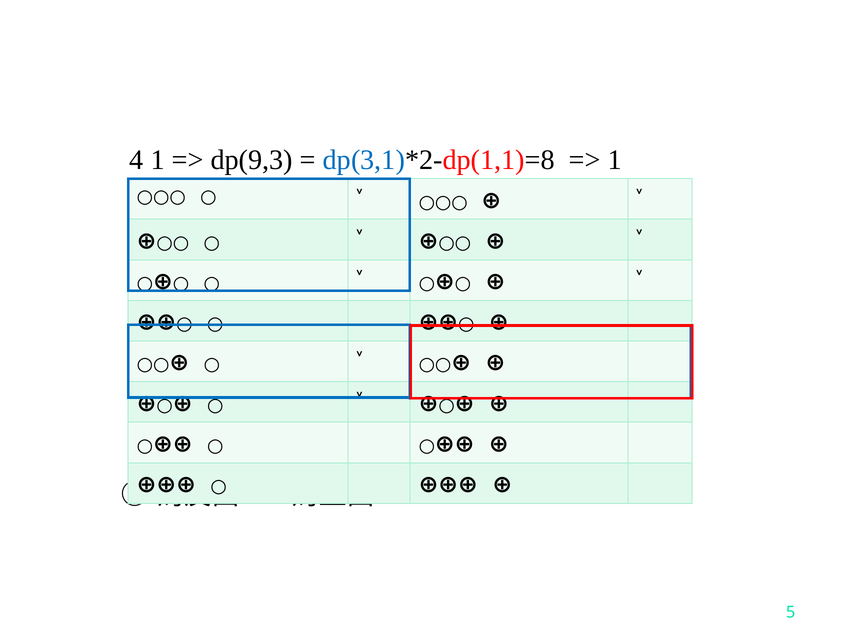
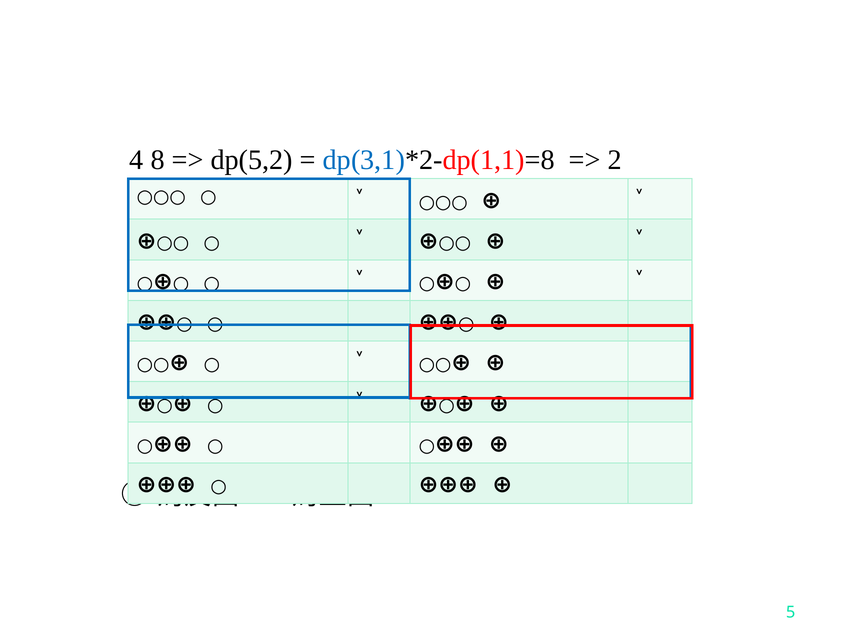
4 1: 1 -> 8
dp(9,3: dp(9,3 -> dp(5,2
1 at (615, 160): 1 -> 2
